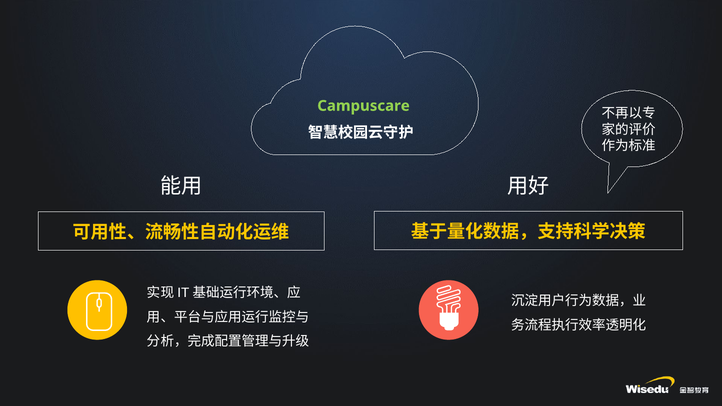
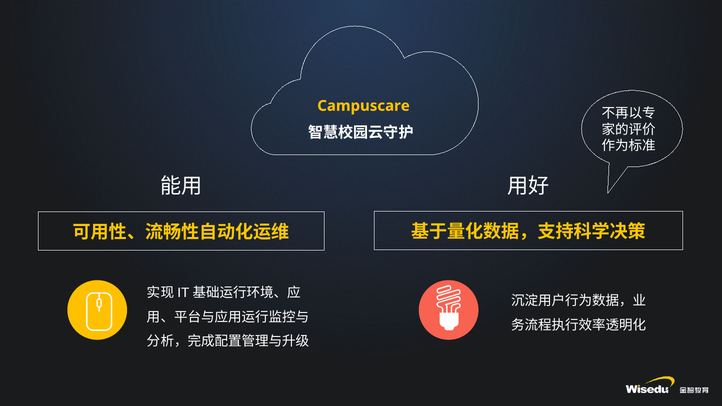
Campuscare colour: light green -> yellow
